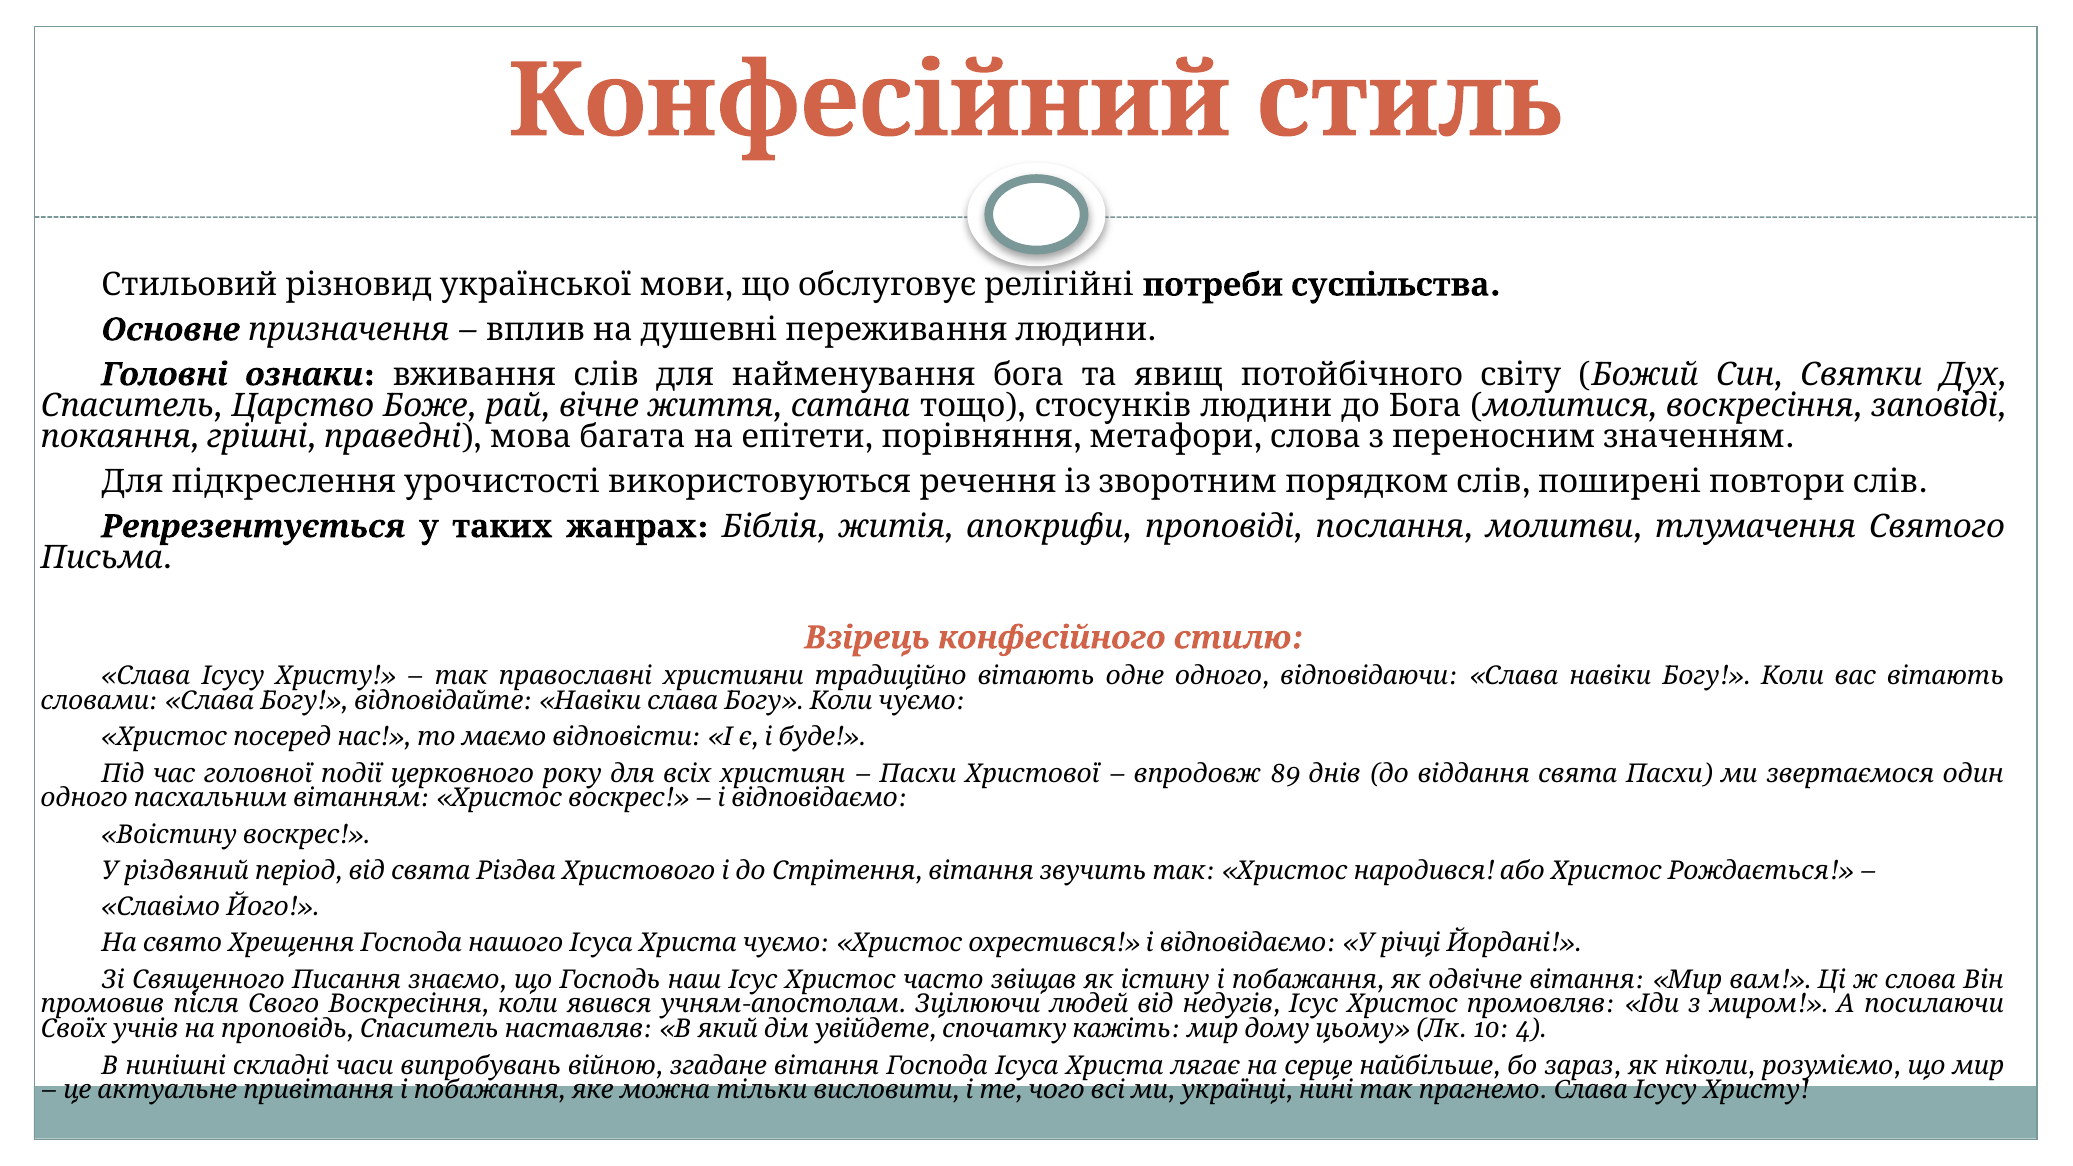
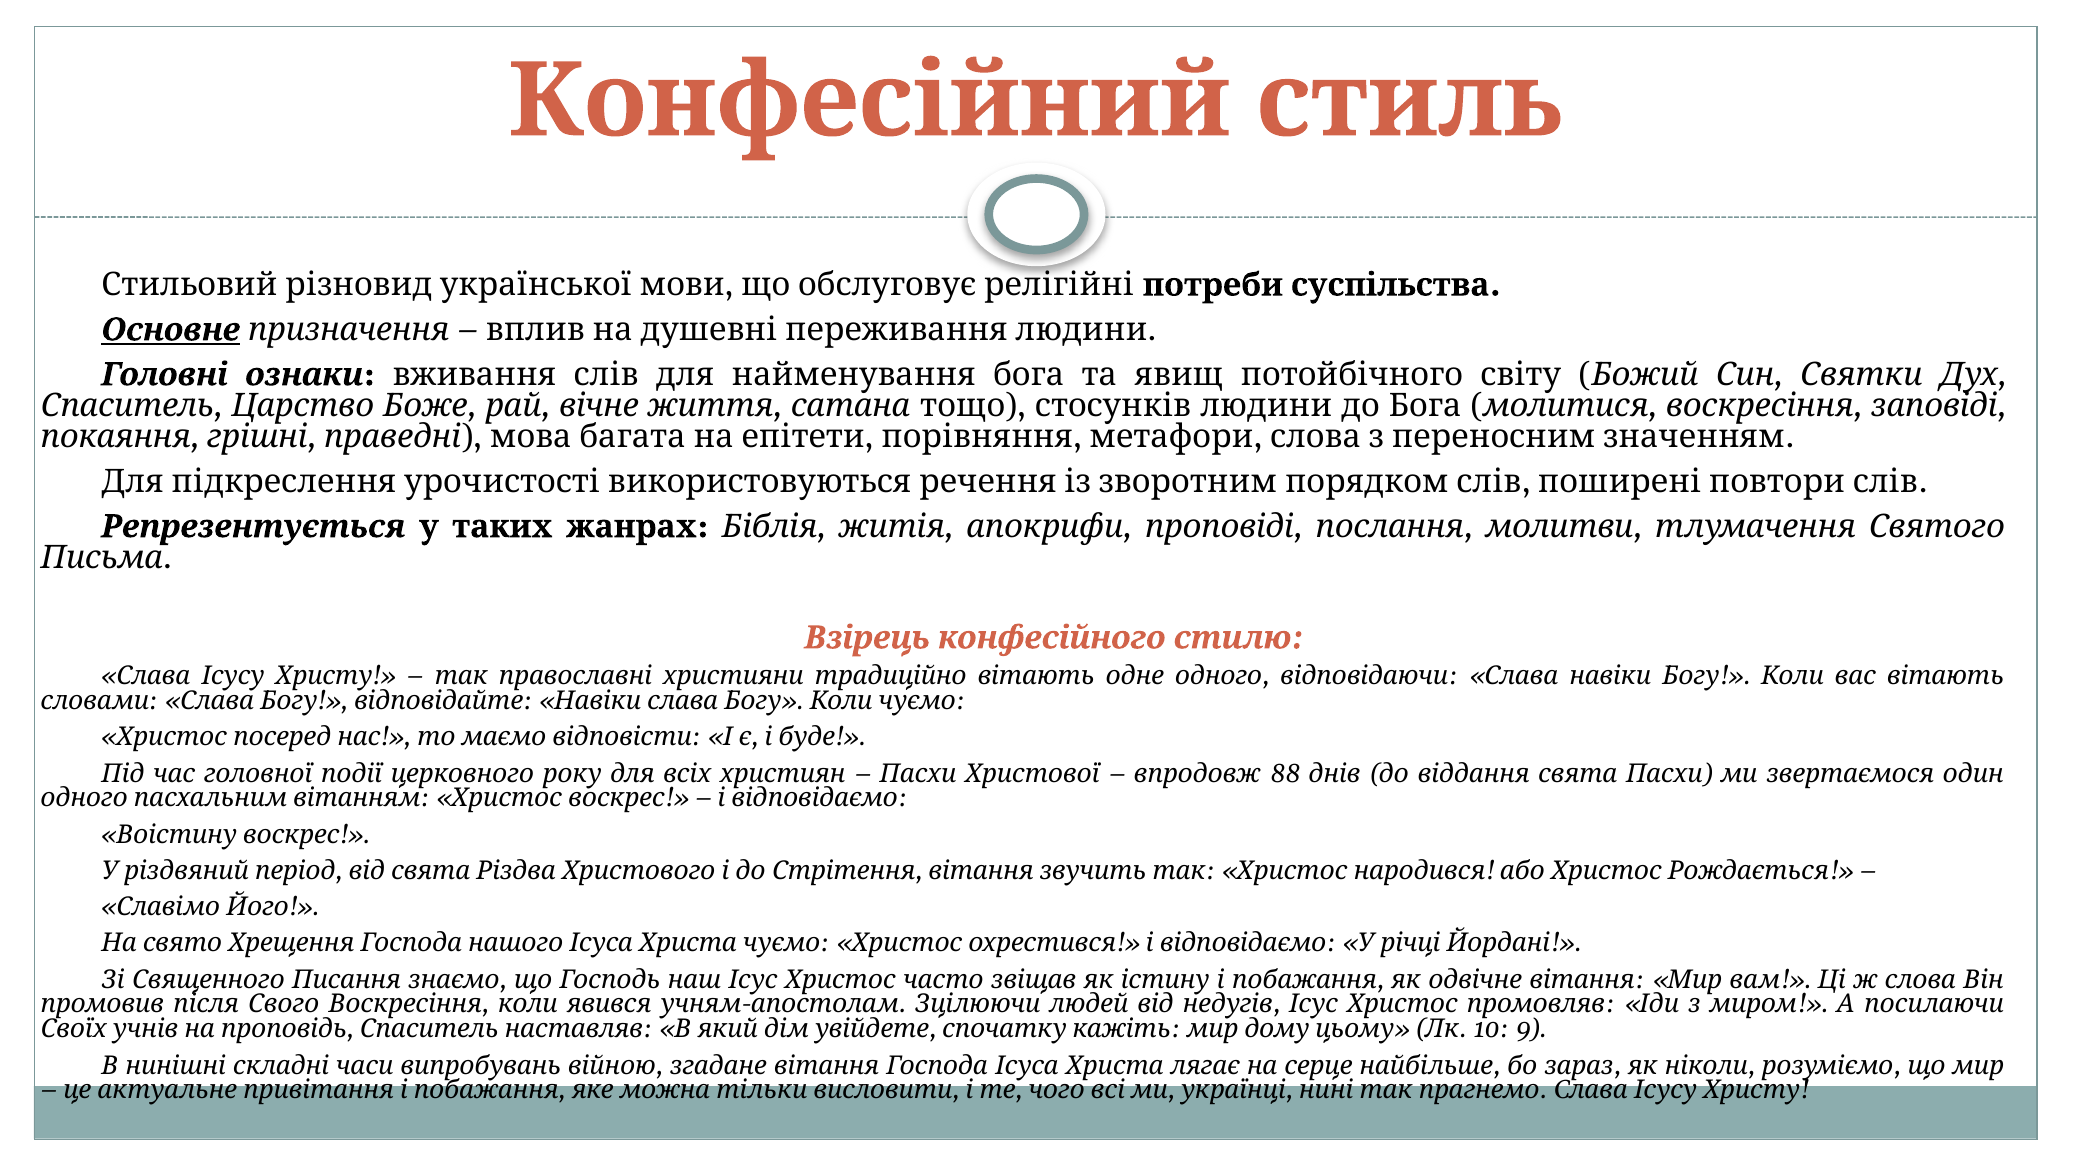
Основне underline: none -> present
89: 89 -> 88
4: 4 -> 9
